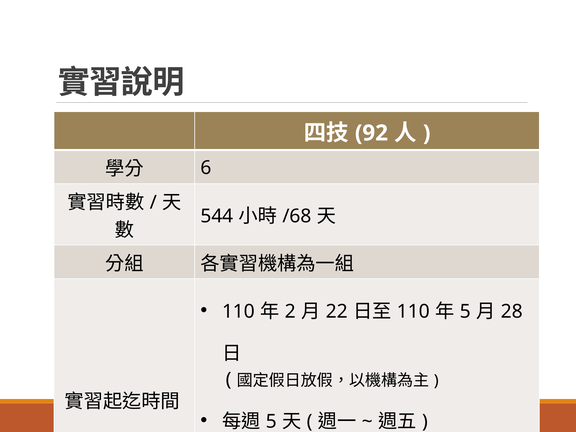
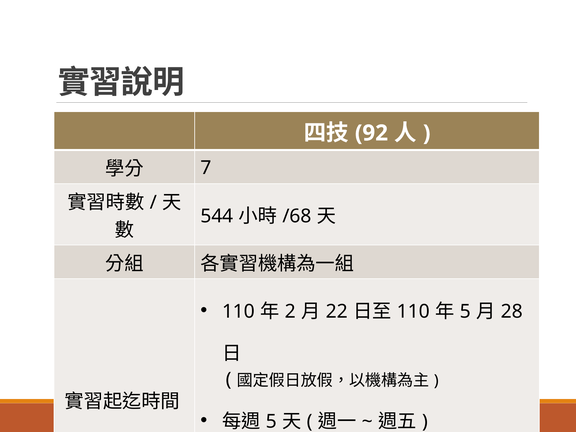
6: 6 -> 7
